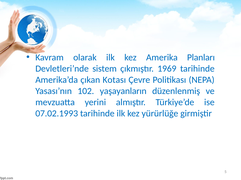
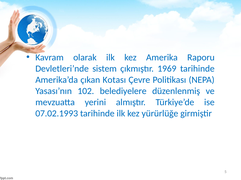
Planları: Planları -> Raporu
yaşayanların: yaşayanların -> belediyelere
